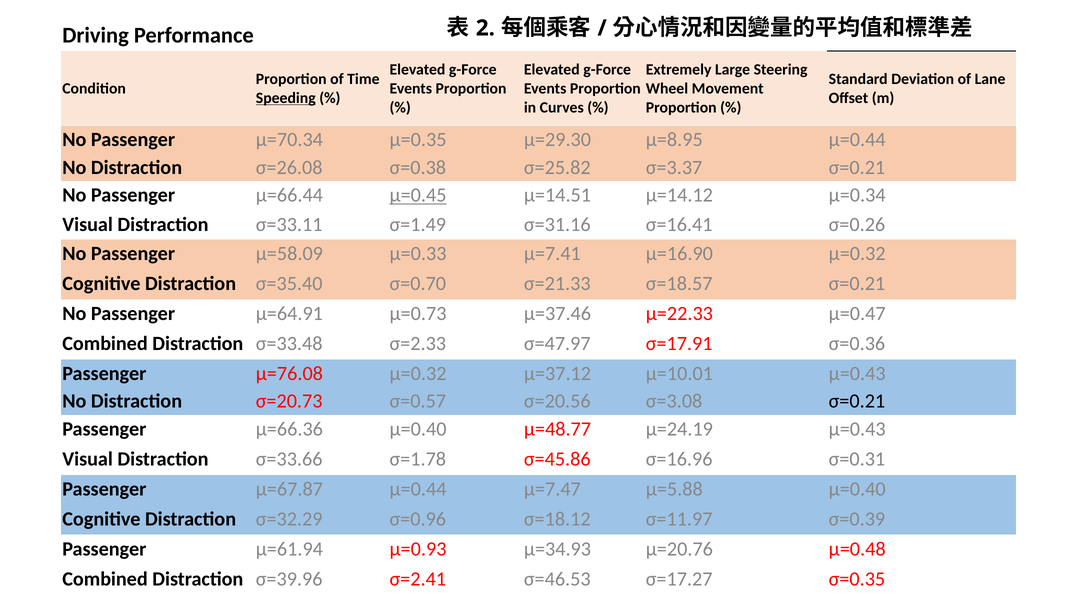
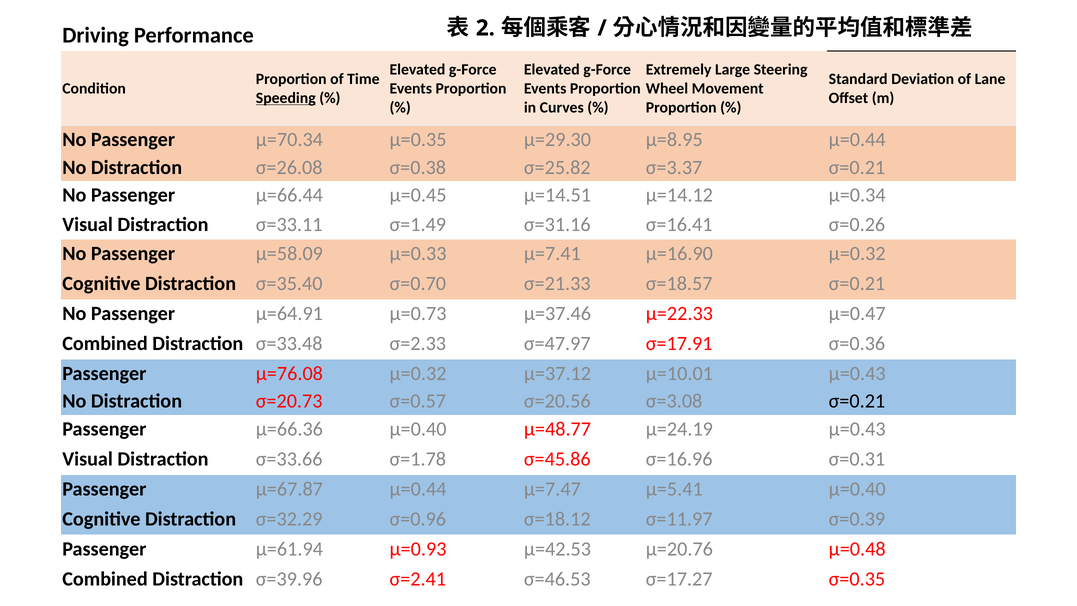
μ=0.45 underline: present -> none
μ=5.88: μ=5.88 -> μ=5.41
μ=34.93: μ=34.93 -> μ=42.53
